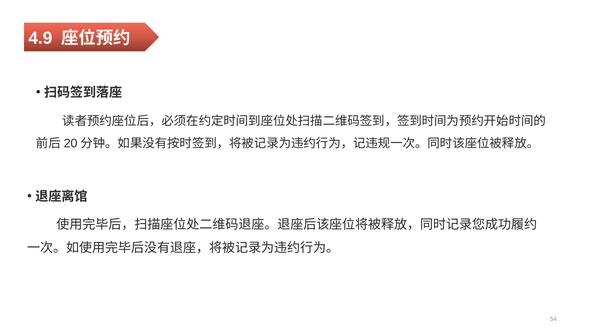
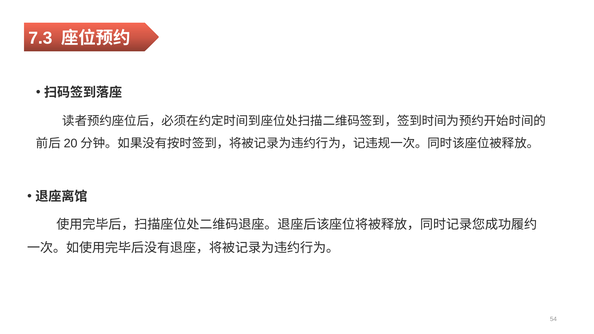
4.9: 4.9 -> 7.3
